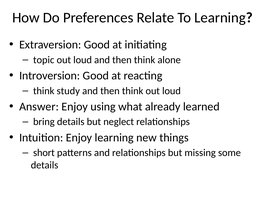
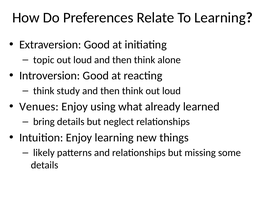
Answer: Answer -> Venues
short: short -> likely
